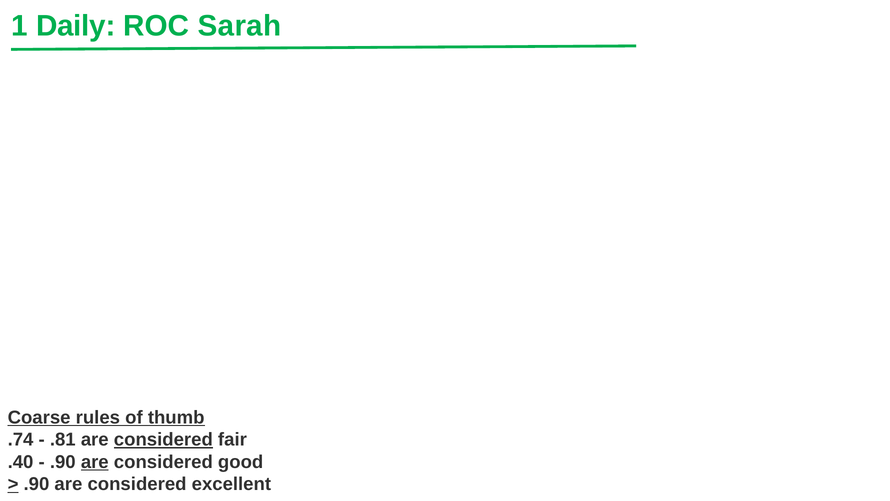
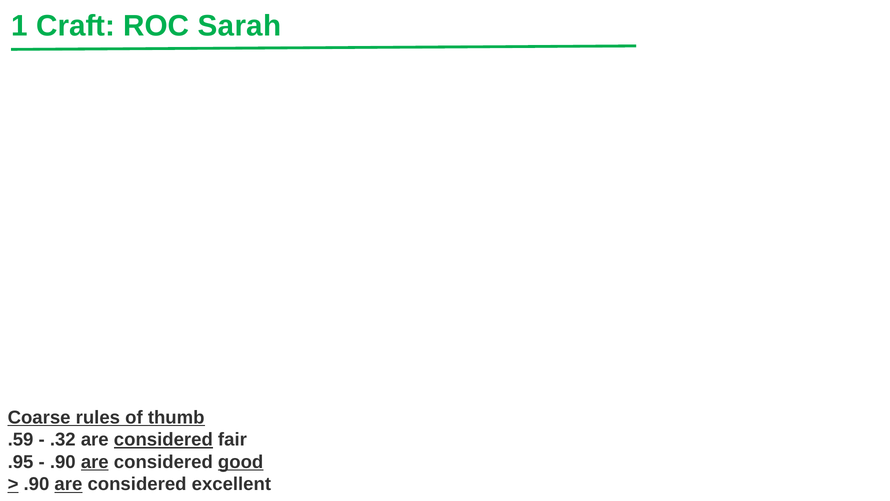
Daily: Daily -> Craft
.74: .74 -> .59
.81: .81 -> .32
.40: .40 -> .95
good underline: none -> present
are at (68, 484) underline: none -> present
